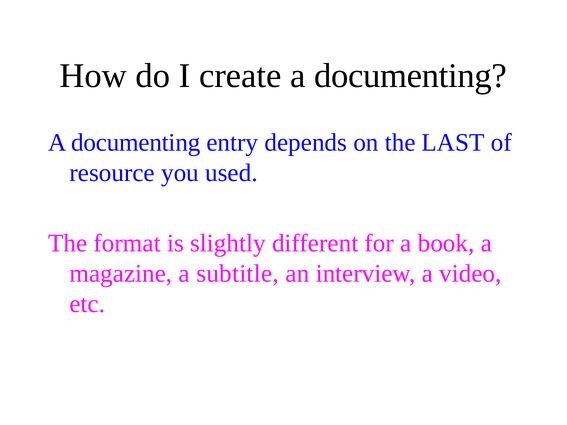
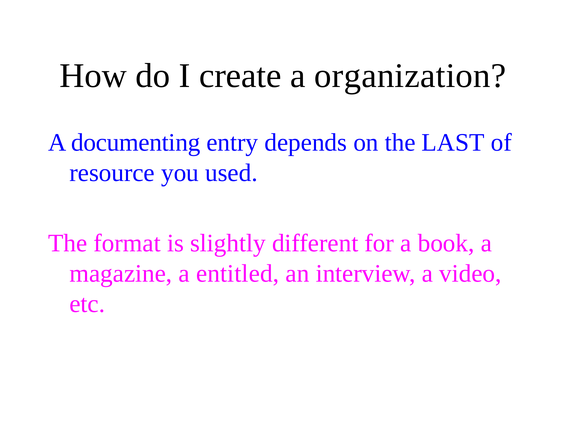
create a documenting: documenting -> organization
subtitle: subtitle -> entitled
